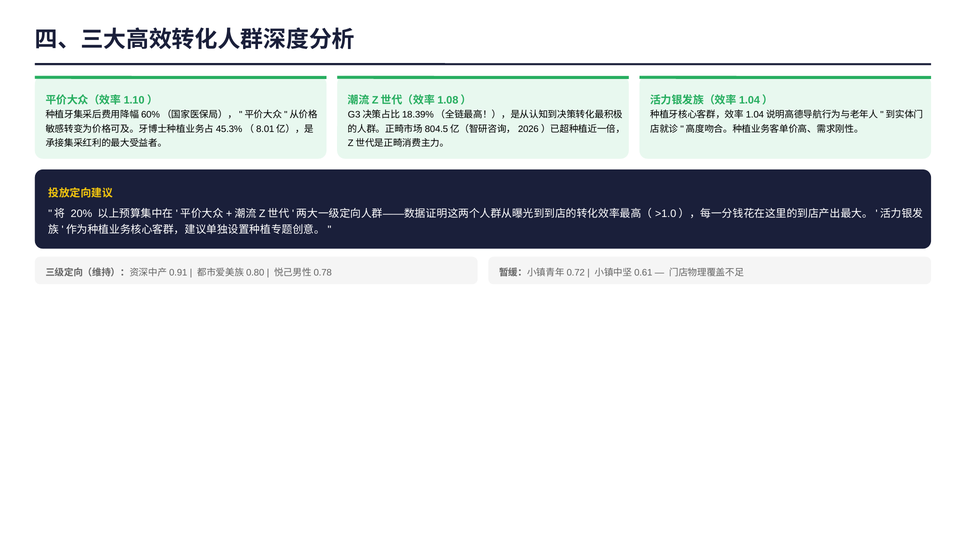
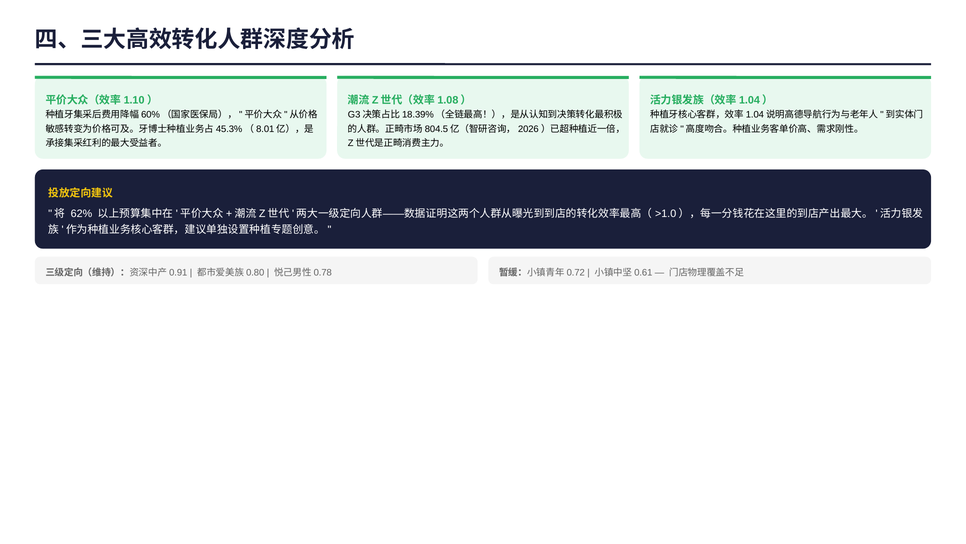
20%: 20% -> 62%
